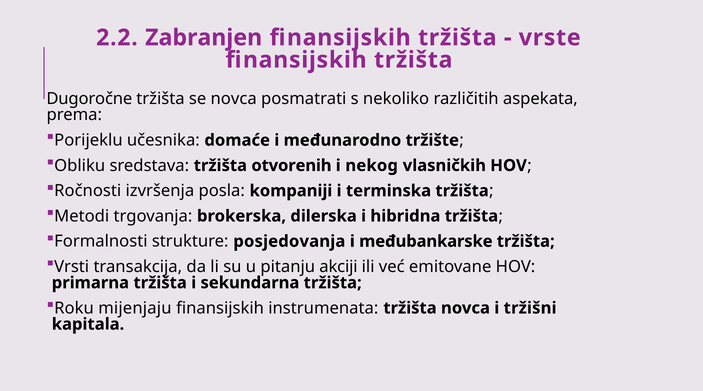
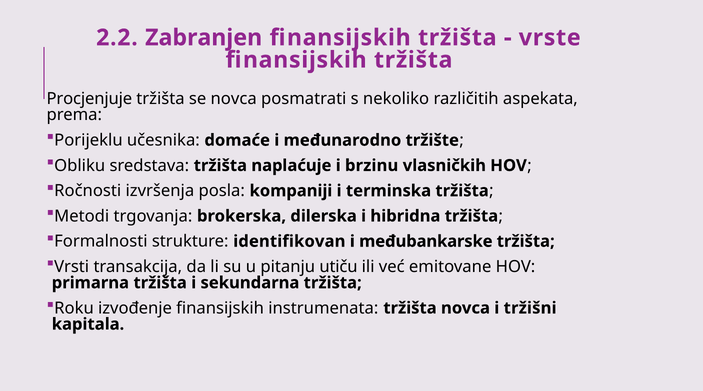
Dugoročne: Dugoročne -> Procjenjuje
otvorenih: otvorenih -> naplaćuje
nekog: nekog -> brzinu
posjedovanja: posjedovanja -> identifikovan
akciji: akciji -> utiču
mijenjaju: mijenjaju -> izvođenje
